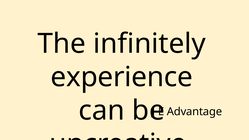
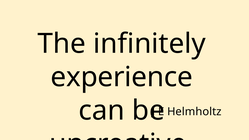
Advantage: Advantage -> Helmholtz
